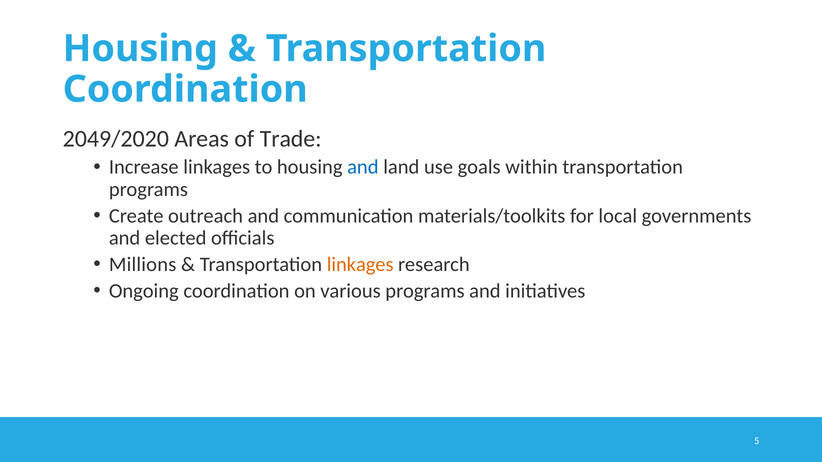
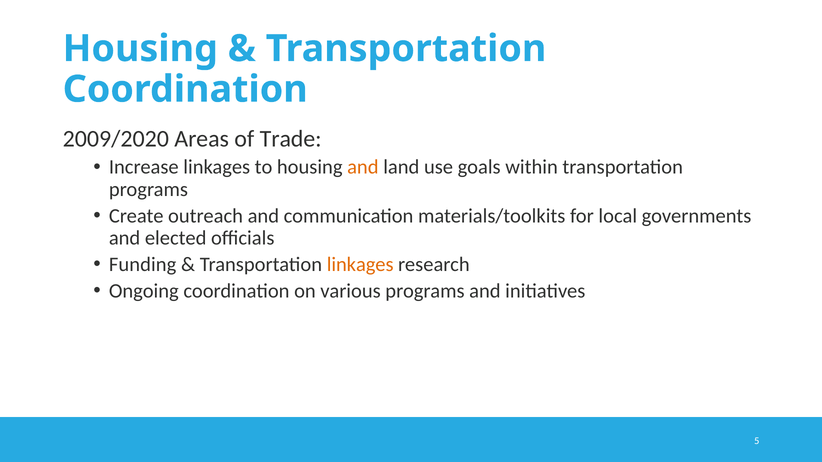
2049/2020: 2049/2020 -> 2009/2020
and at (363, 167) colour: blue -> orange
Millions: Millions -> Funding
